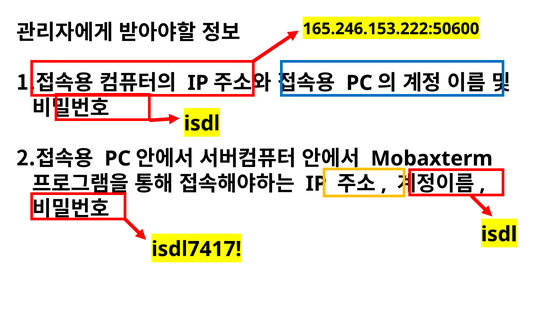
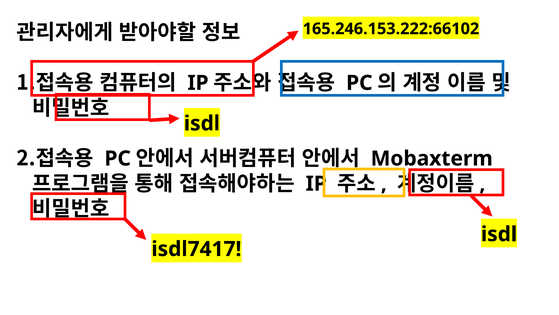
165.246.153.222:50600: 165.246.153.222:50600 -> 165.246.153.222:66102
